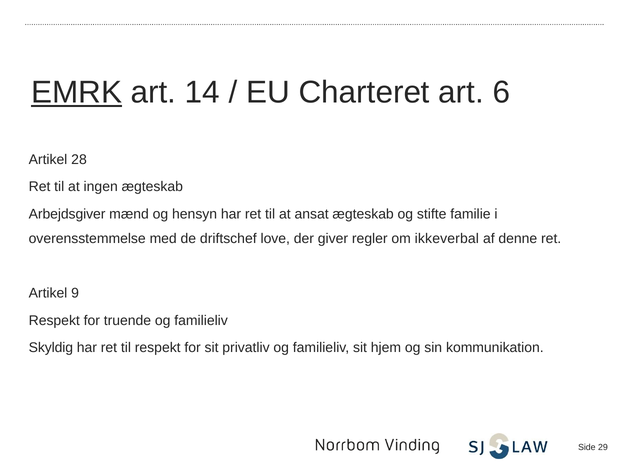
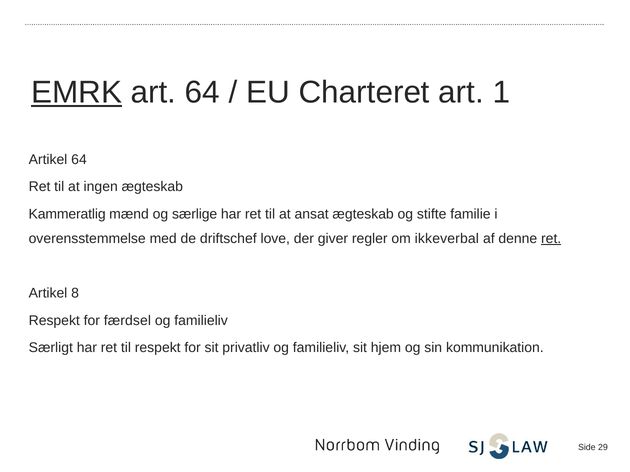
art 14: 14 -> 64
6: 6 -> 1
Artikel 28: 28 -> 64
Arbejdsgiver: Arbejdsgiver -> Kammeratlig
hensyn: hensyn -> særlige
ret at (551, 239) underline: none -> present
9: 9 -> 8
truende: truende -> færdsel
Skyldig: Skyldig -> Særligt
